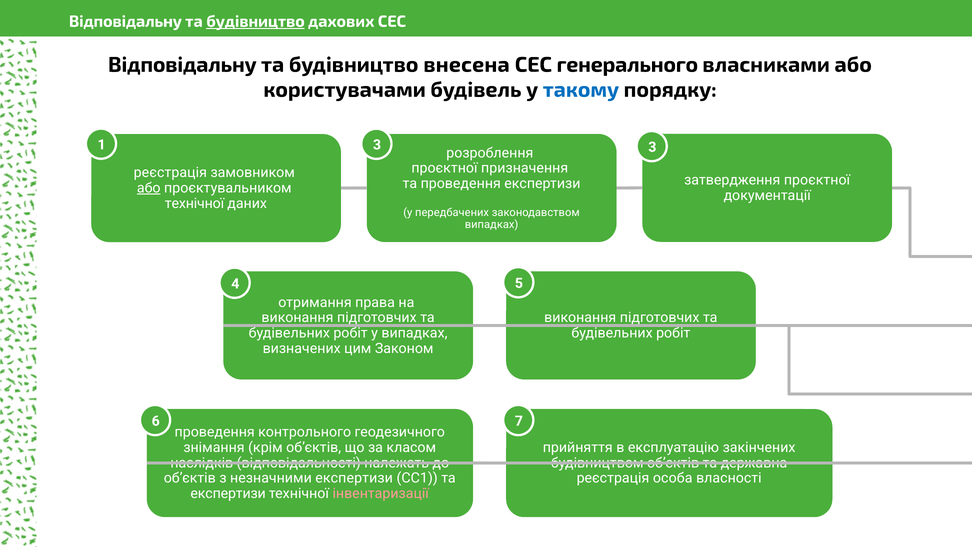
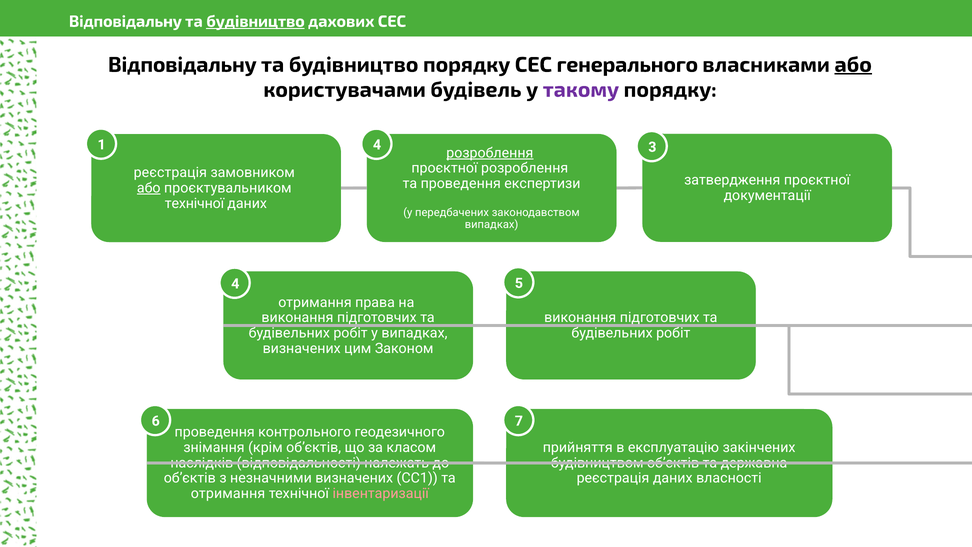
будівництво внесена: внесена -> порядку
або at (853, 65) underline: none -> present
такому colour: blue -> purple
1 3: 3 -> 4
розроблення at (490, 153) underline: none -> present
проєктної призначення: призначення -> розроблення
незначними експертизи: експертизи -> визначених
реєстрація особа: особа -> даних
експертизи at (228, 493): експертизи -> отримання
